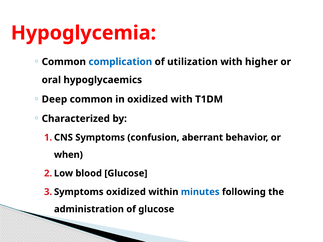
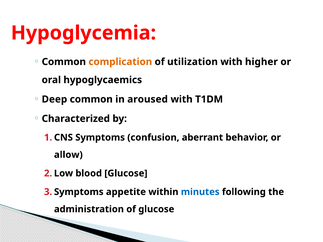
complication colour: blue -> orange
in oxidized: oxidized -> aroused
when: when -> allow
oxidized at (126, 192): oxidized -> appetite
